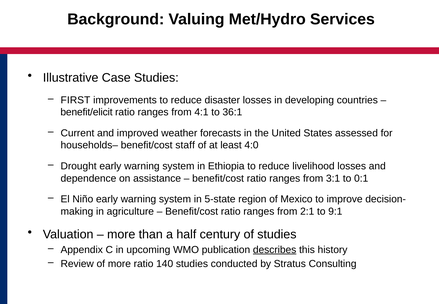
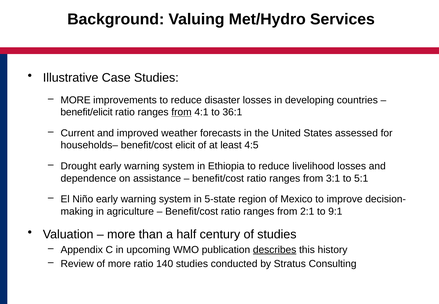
FIRST at (75, 100): FIRST -> MORE
from at (181, 112) underline: none -> present
staff: staff -> elicit
4:0: 4:0 -> 4:5
0:1: 0:1 -> 5:1
